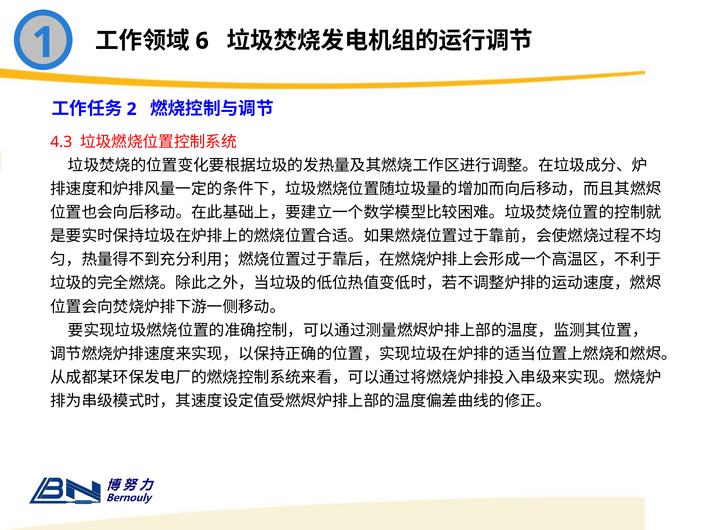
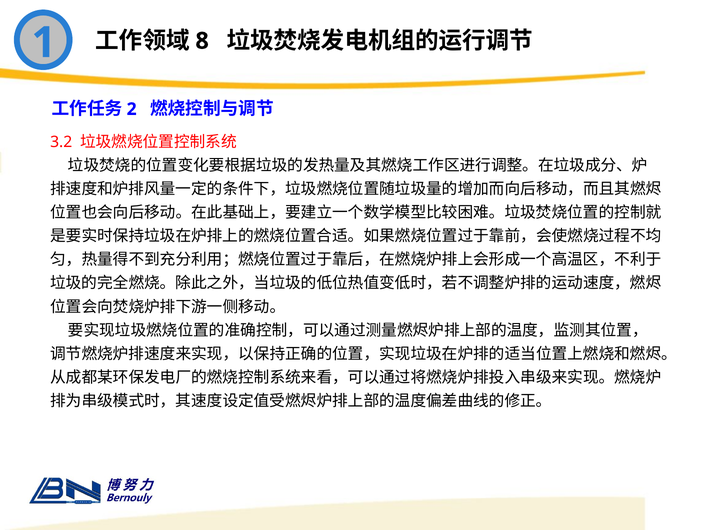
6: 6 -> 8
4.3: 4.3 -> 3.2
